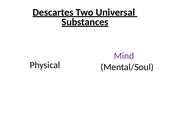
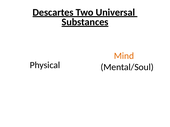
Mind colour: purple -> orange
